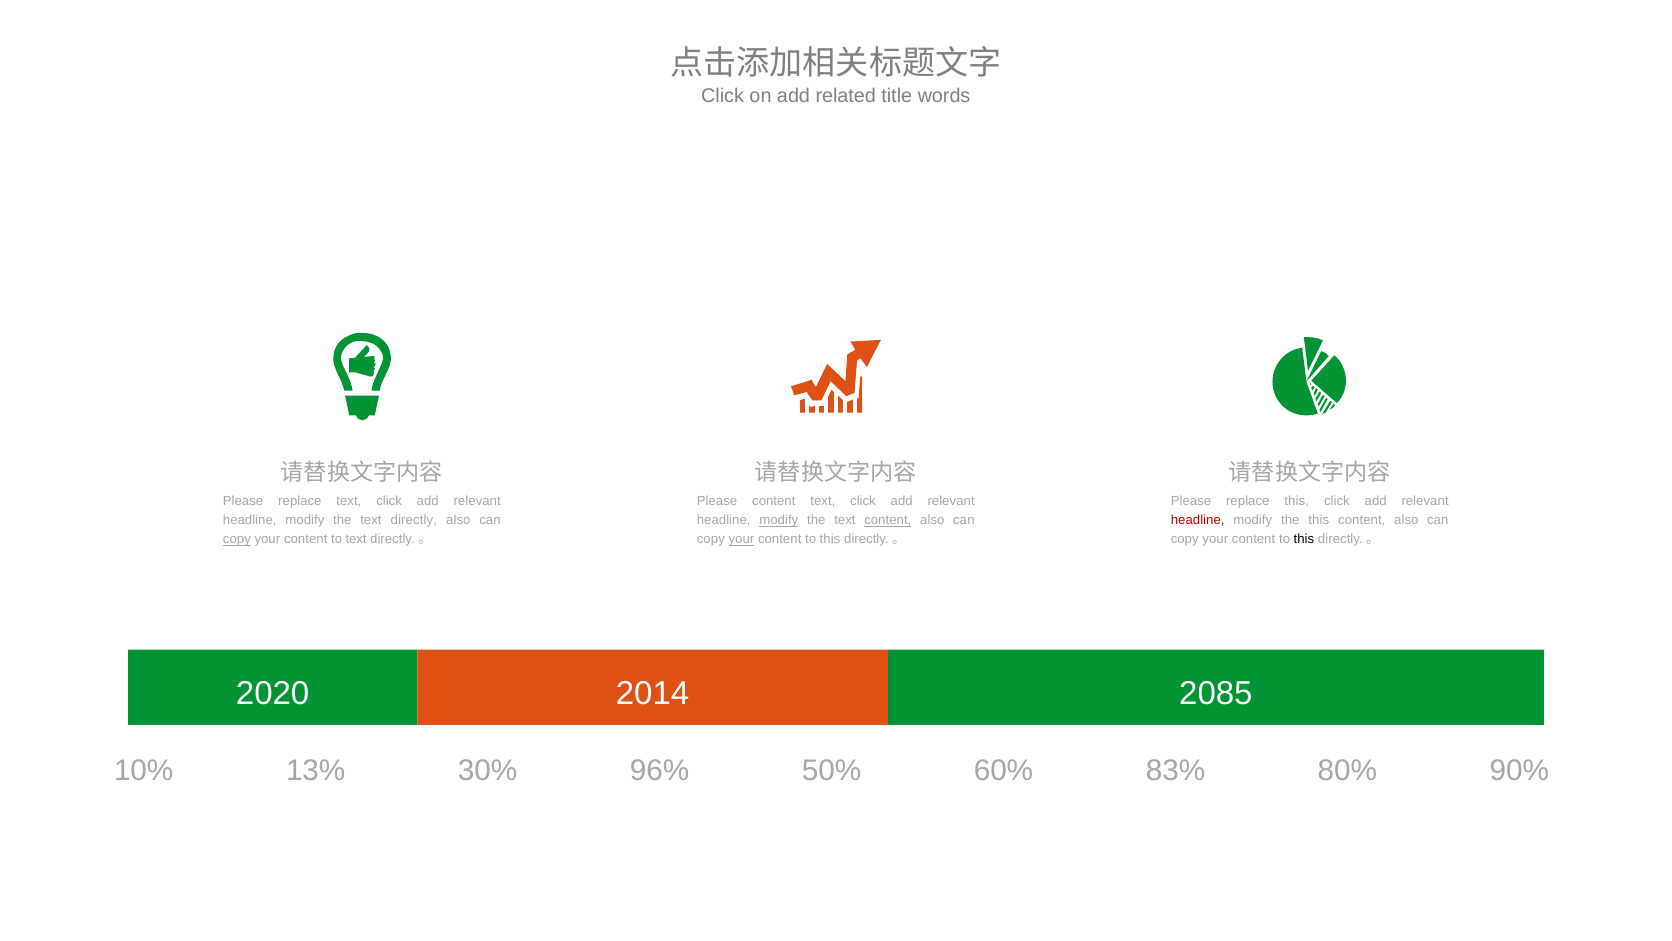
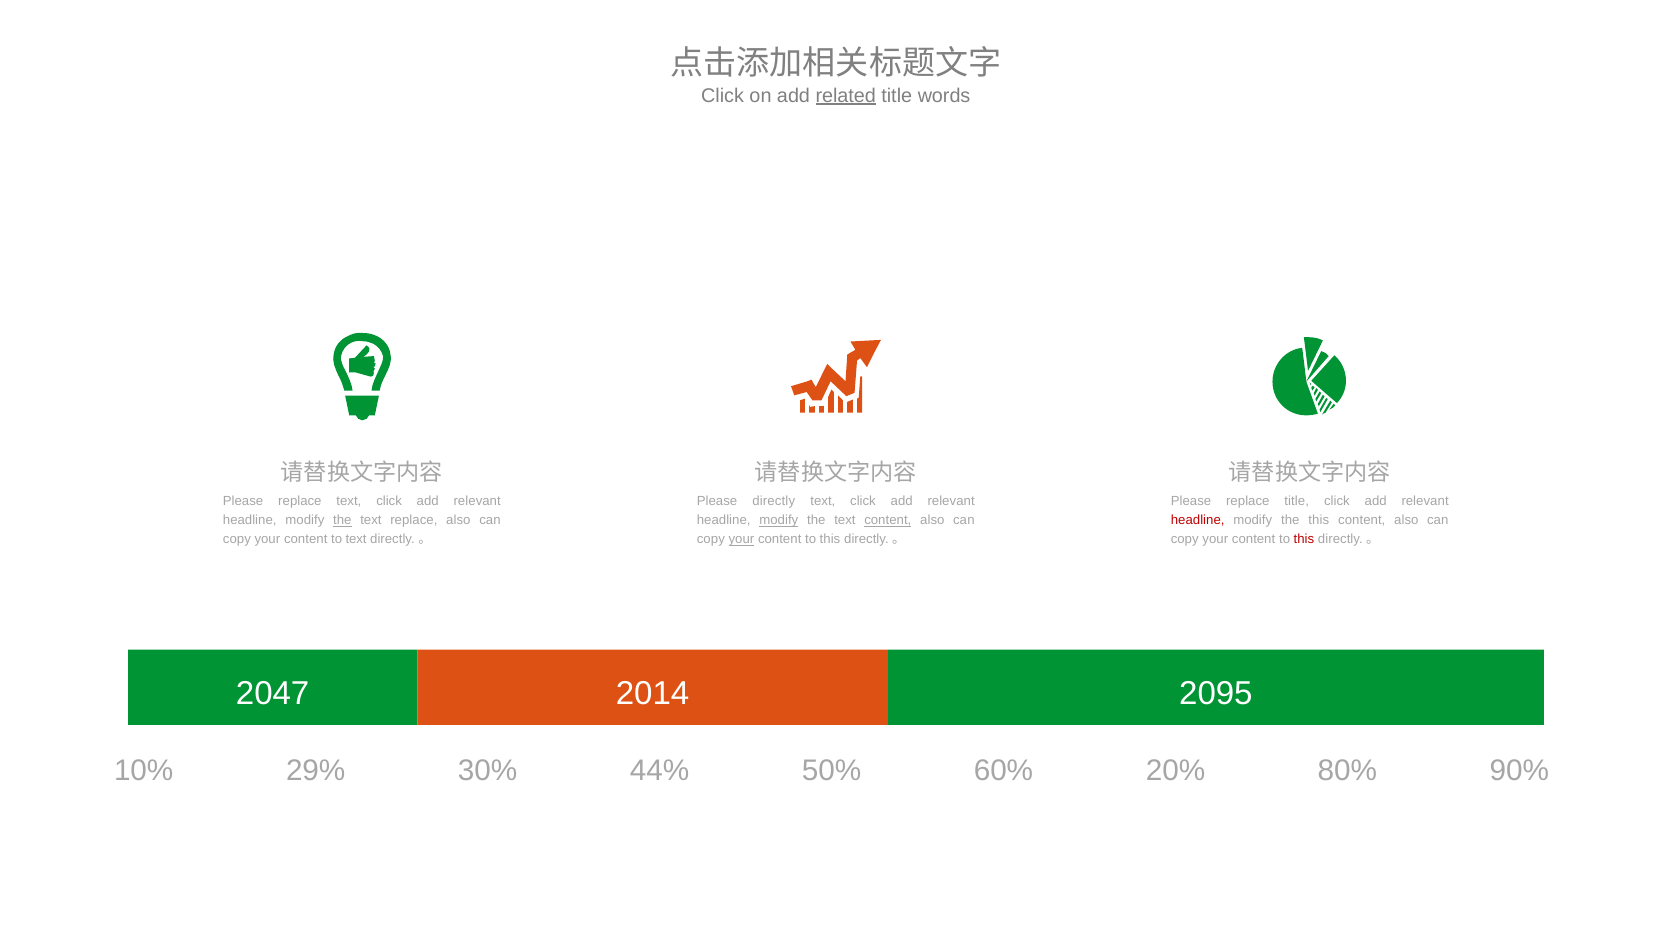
related underline: none -> present
Please content: content -> directly
replace this: this -> title
the at (342, 520) underline: none -> present
directly at (414, 520): directly -> replace
copy at (237, 539) underline: present -> none
this at (1304, 539) colour: black -> red
2020: 2020 -> 2047
2085: 2085 -> 2095
13%: 13% -> 29%
96%: 96% -> 44%
83%: 83% -> 20%
